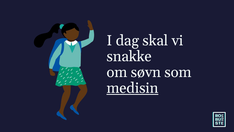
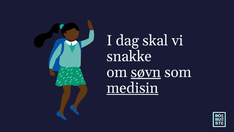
søvn underline: none -> present
